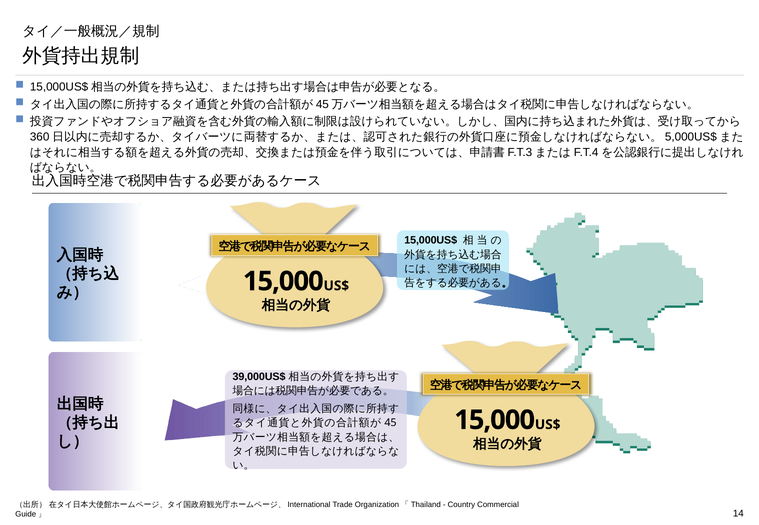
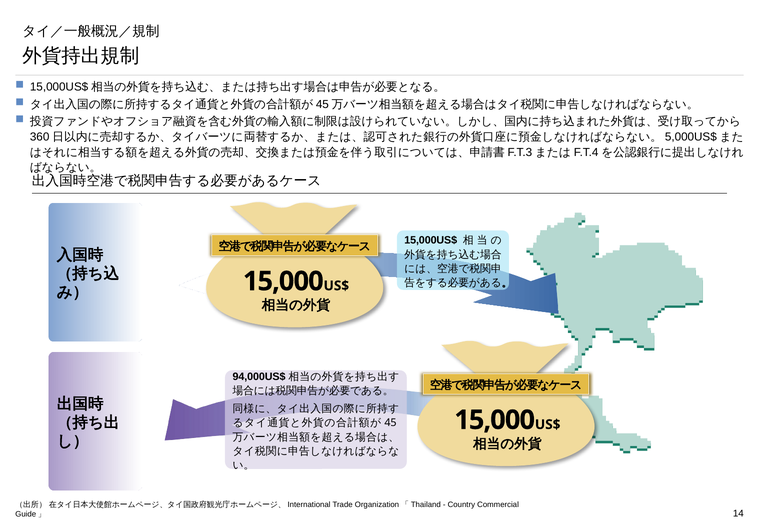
39,000US$: 39,000US$ -> 94,000US$
